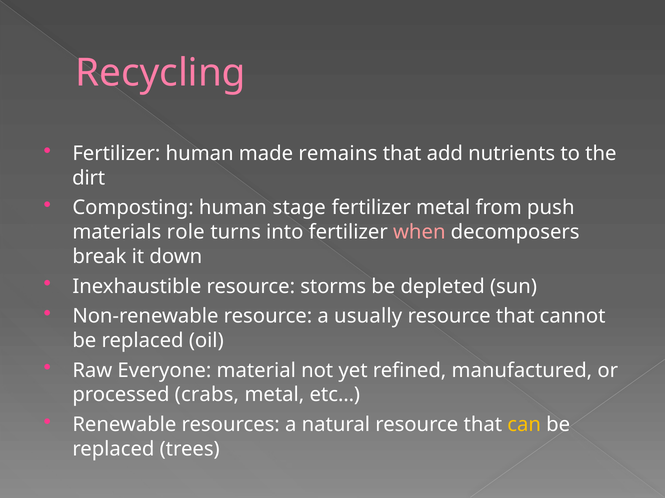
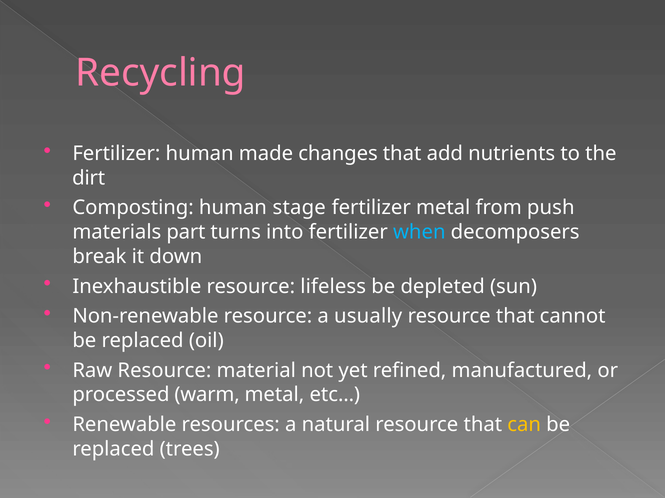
remains: remains -> changes
role: role -> part
when colour: pink -> light blue
storms: storms -> lifeless
Raw Everyone: Everyone -> Resource
crabs: crabs -> warm
